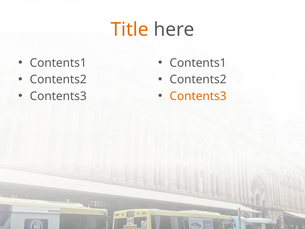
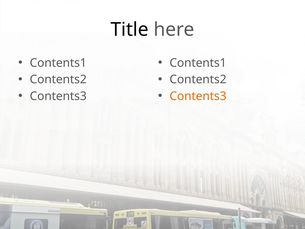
Title colour: orange -> black
